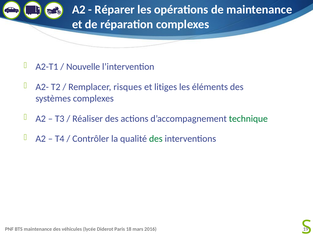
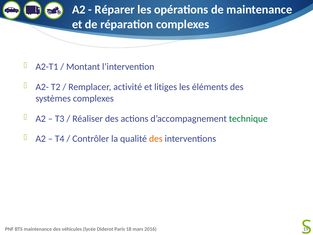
Nouvelle: Nouvelle -> Montant
risques: risques -> activité
des at (156, 139) colour: green -> orange
